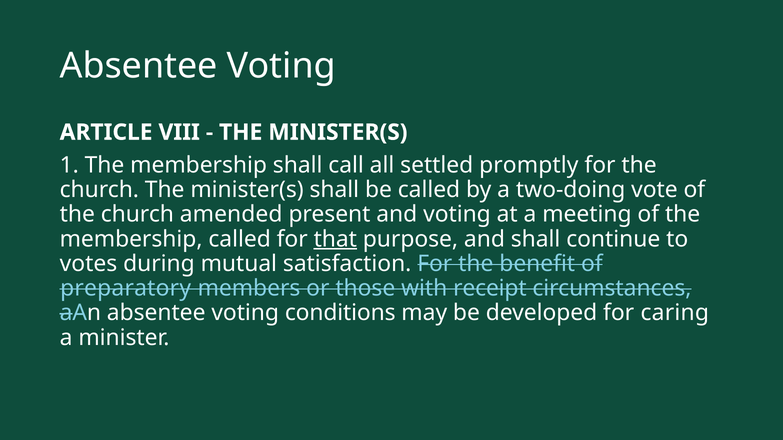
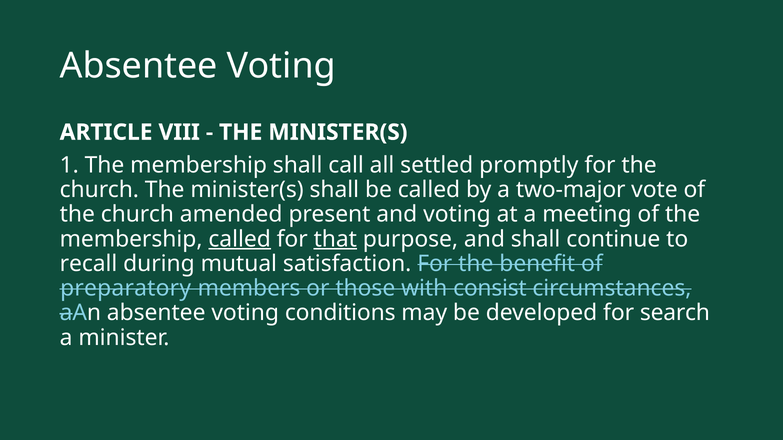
two-doing: two-doing -> two-major
called at (240, 239) underline: none -> present
votes: votes -> recall
receipt: receipt -> consist
caring: caring -> search
